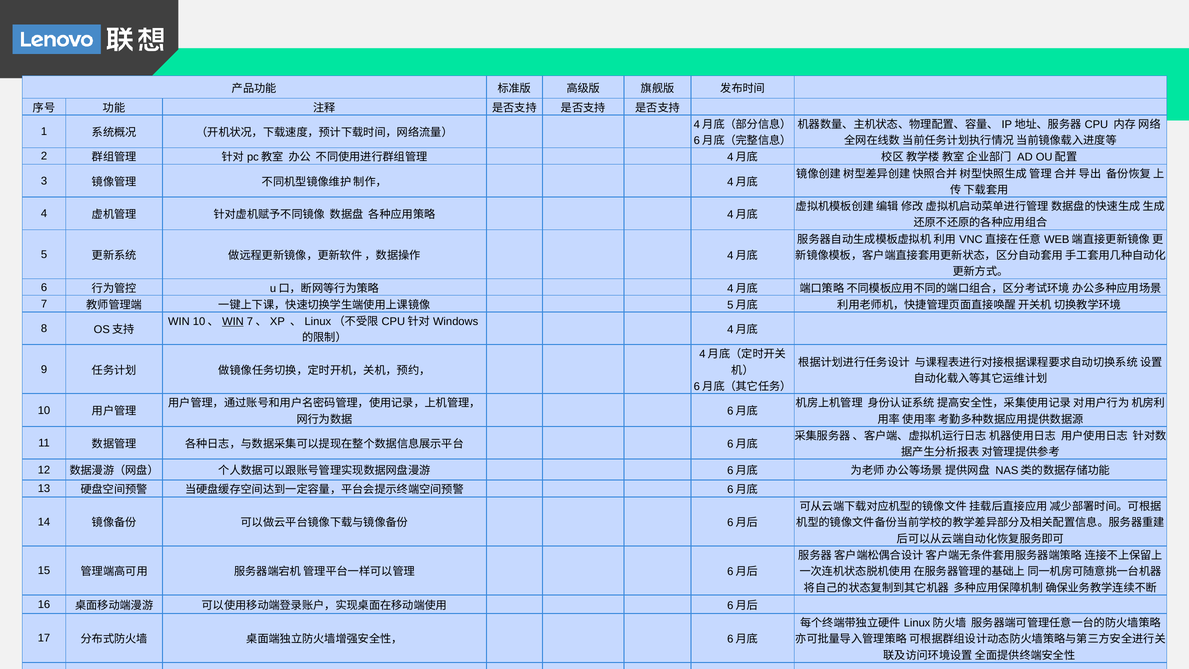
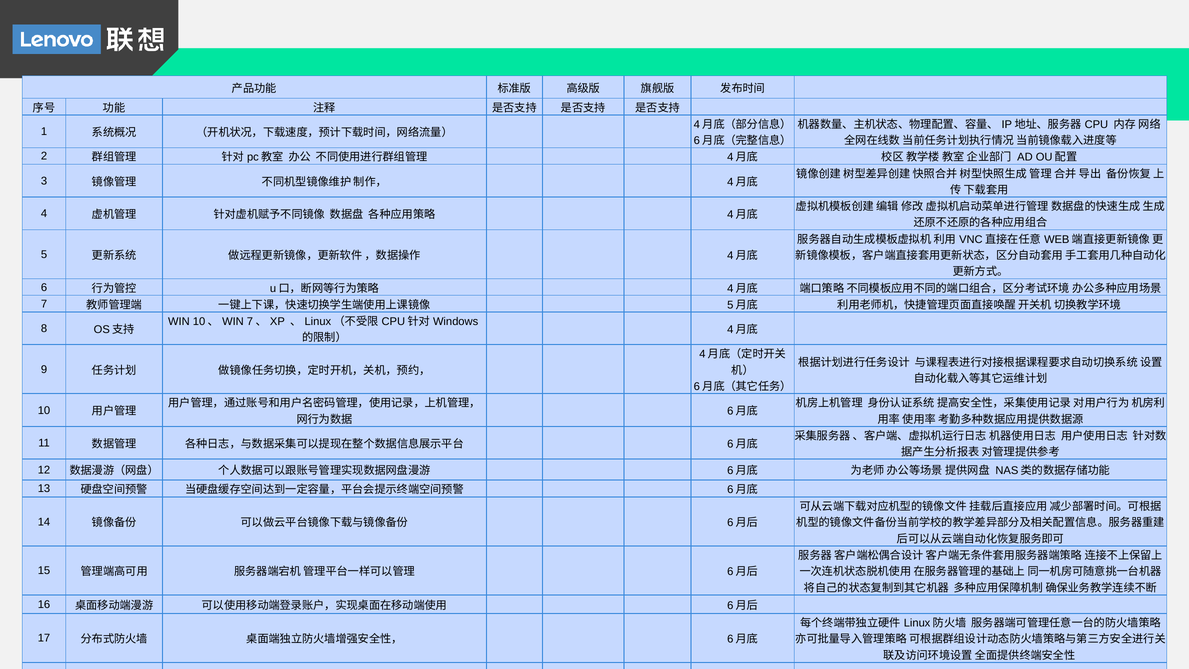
WIN at (233, 321) underline: present -> none
